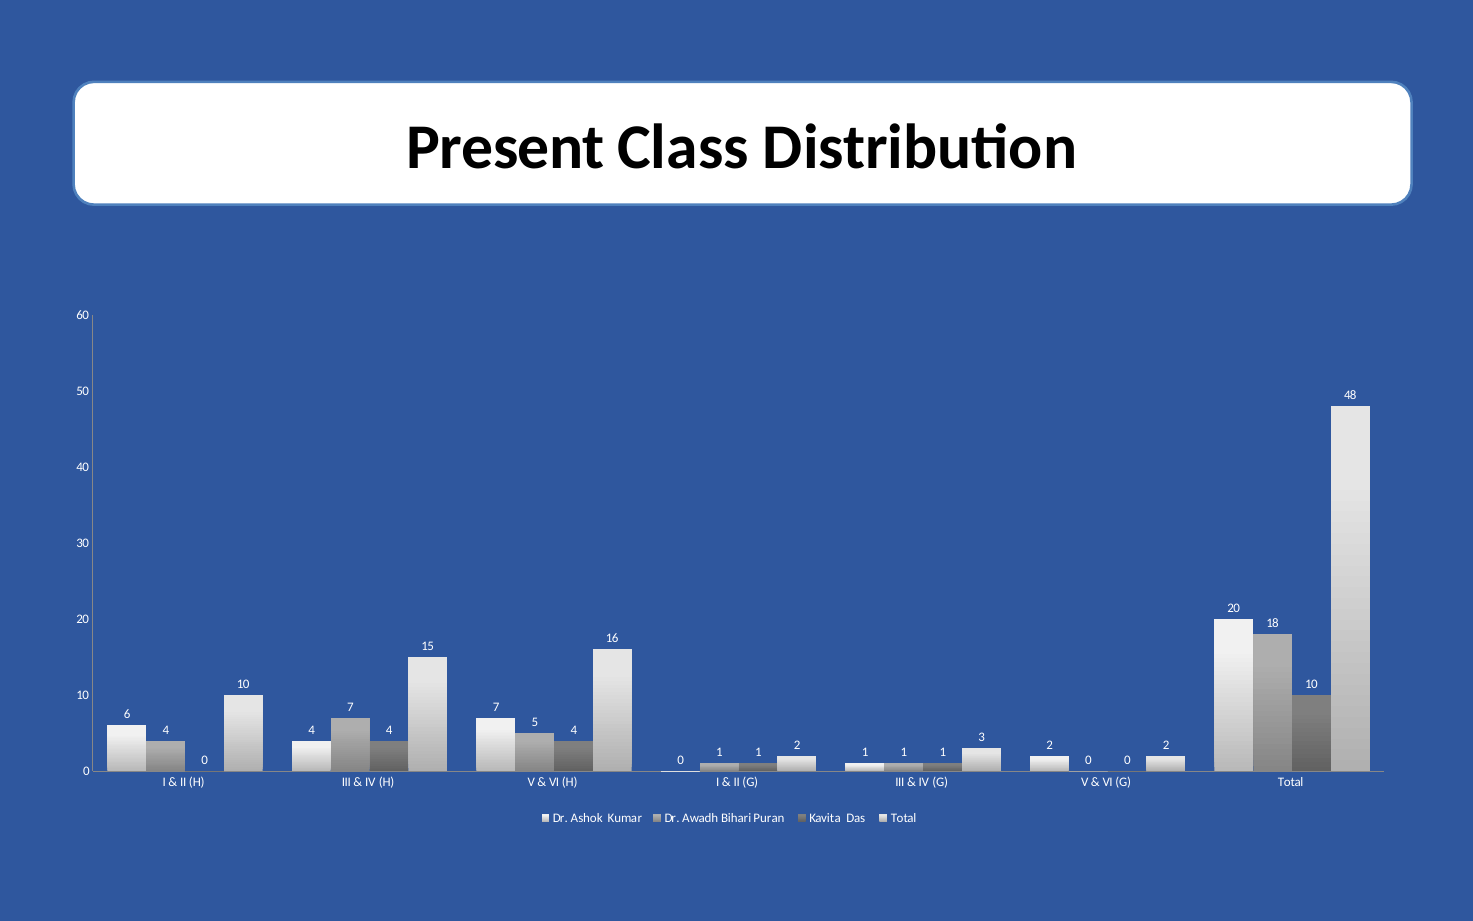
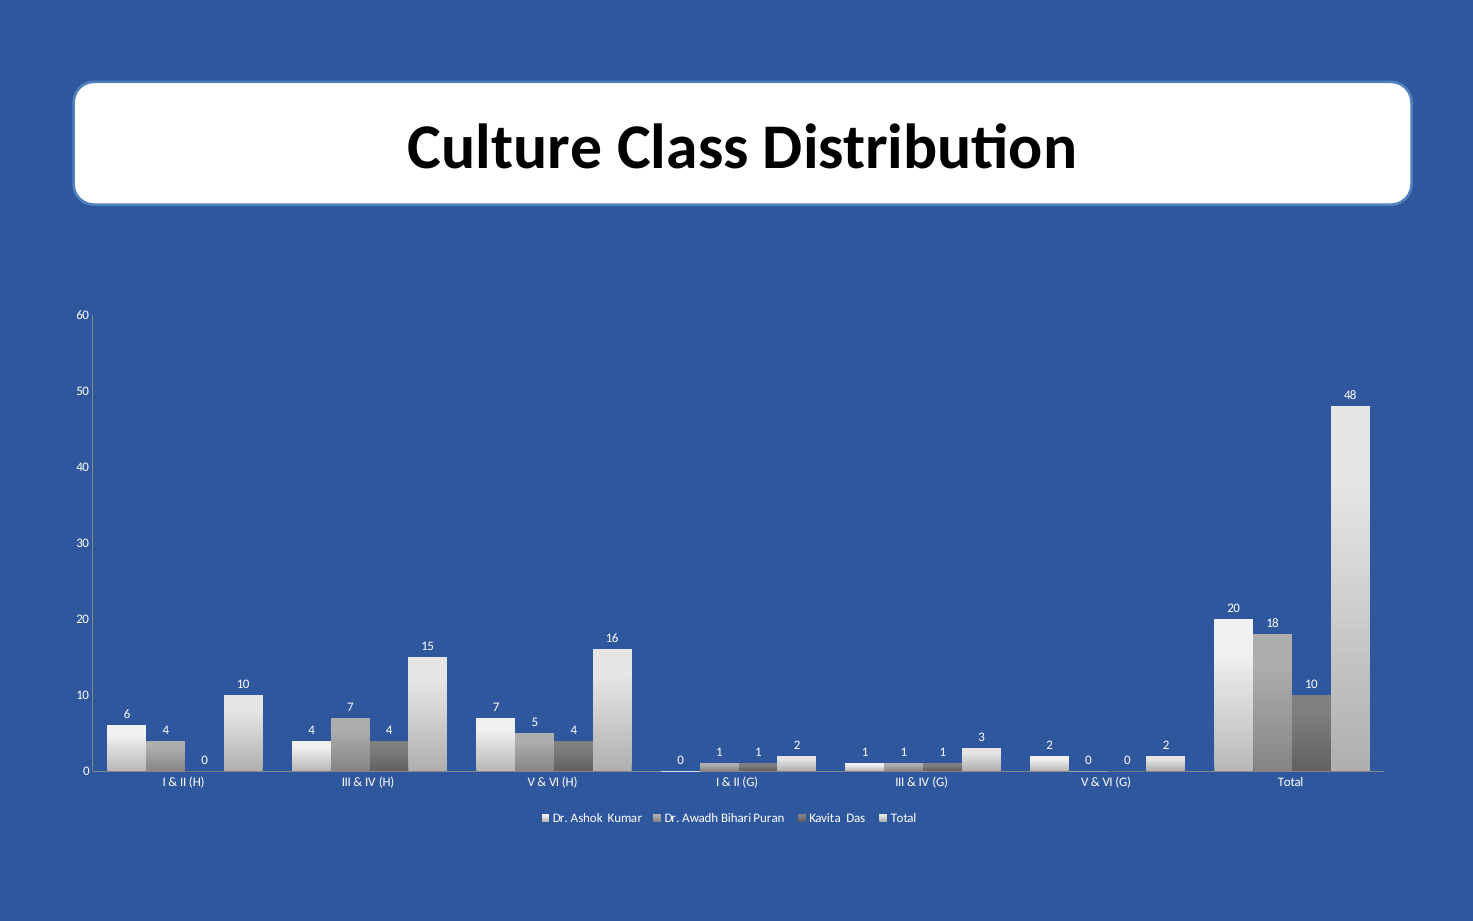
Present: Present -> Culture
